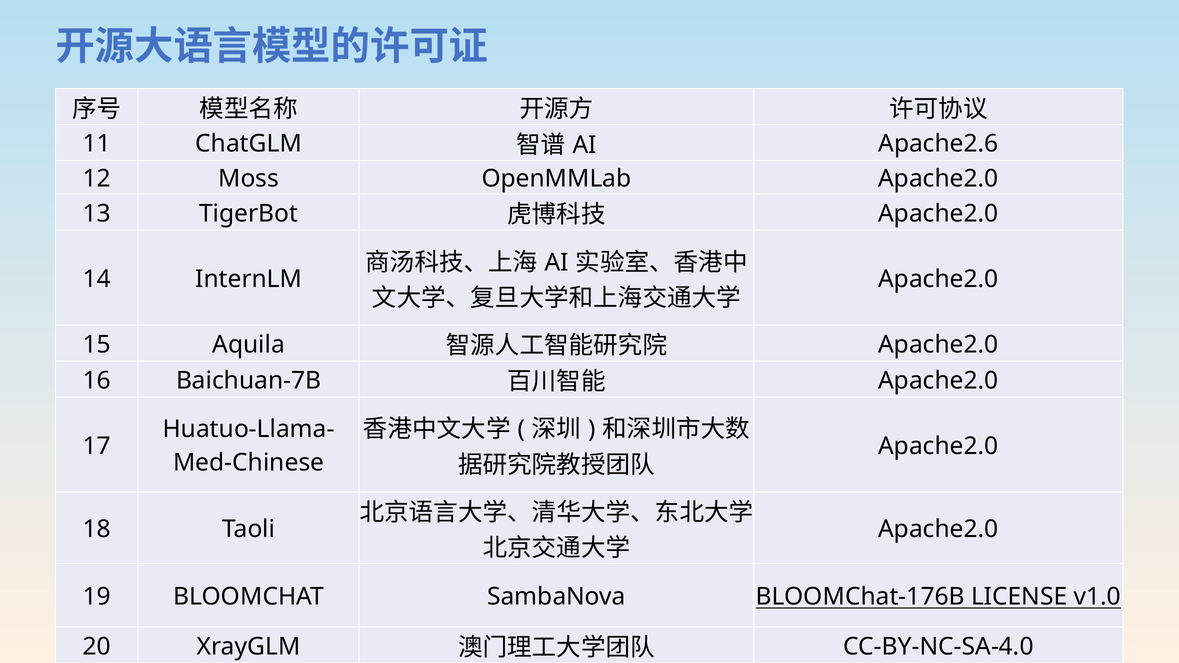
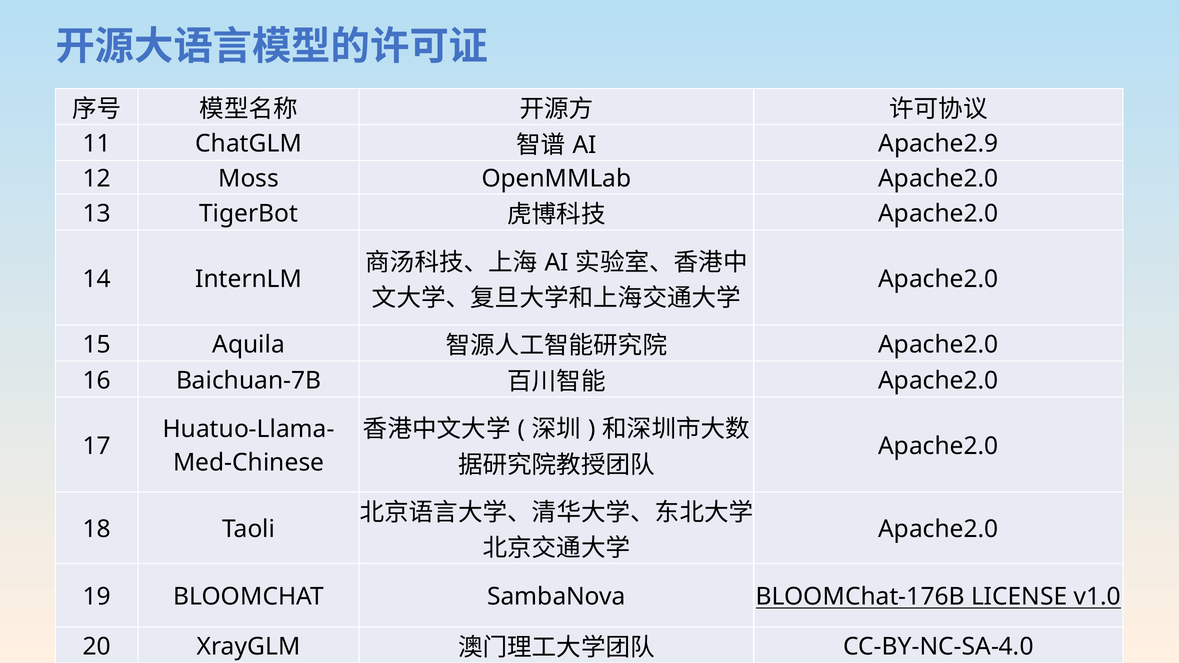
Apache2.6: Apache2.6 -> Apache2.9
